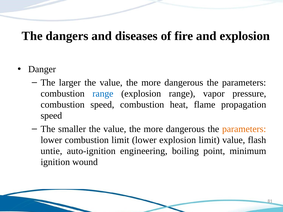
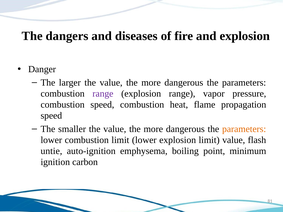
range at (103, 94) colour: blue -> purple
engineering: engineering -> emphysema
wound: wound -> carbon
